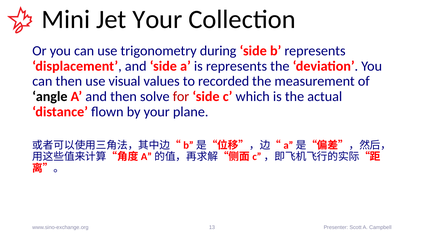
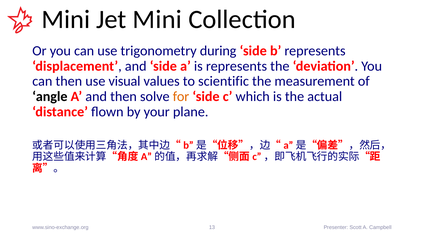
Jet Your: Your -> Mini
recorded: recorded -> scientific
for colour: red -> orange
